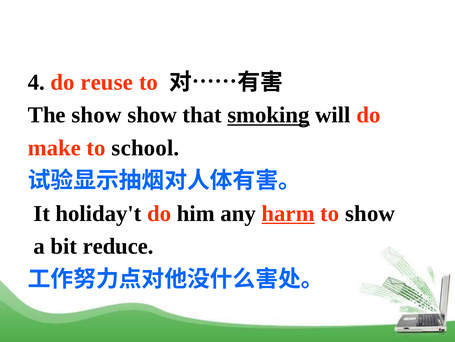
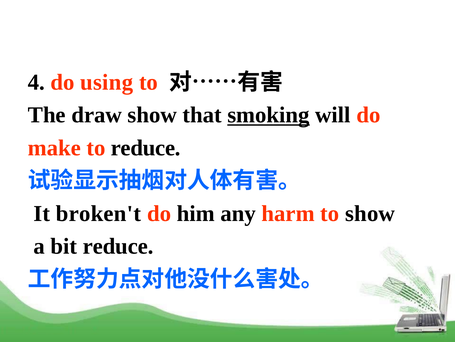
reuse: reuse -> using
The show: show -> draw
to school: school -> reduce
holiday't: holiday't -> broken't
harm underline: present -> none
